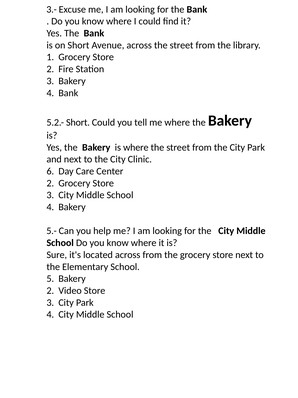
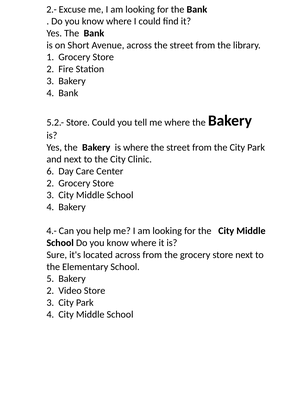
3.-: 3.- -> 2.-
Short at (78, 122): Short -> Store
5.-: 5.- -> 4.-
